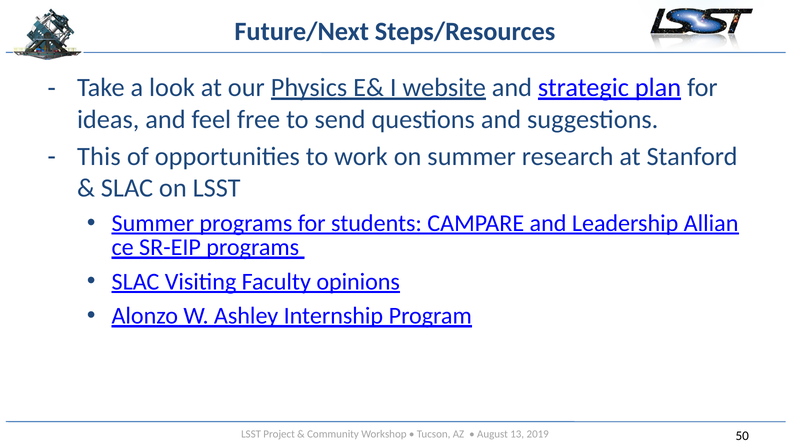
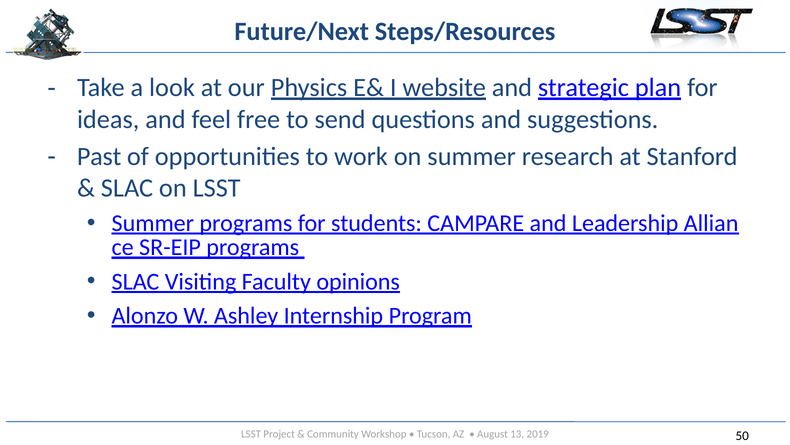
This: This -> Past
